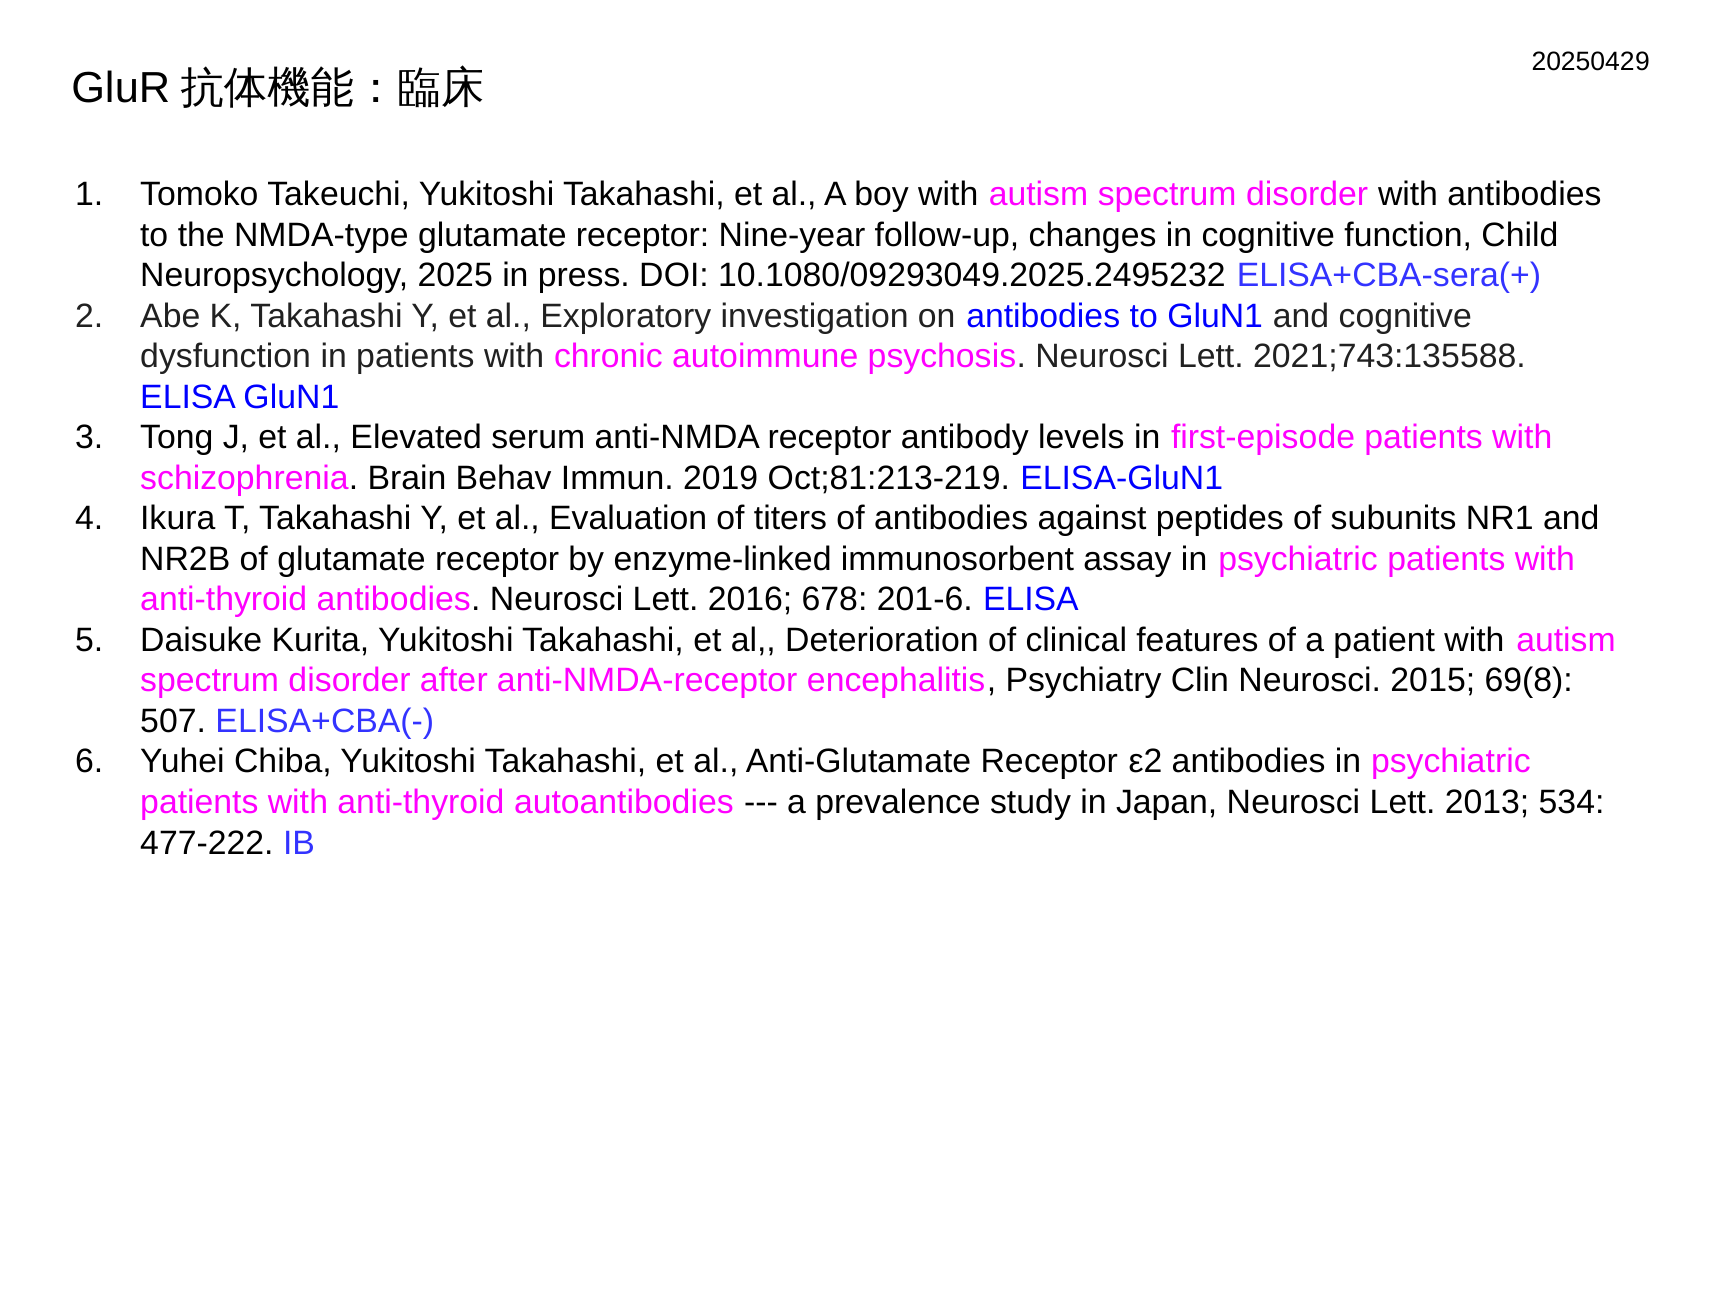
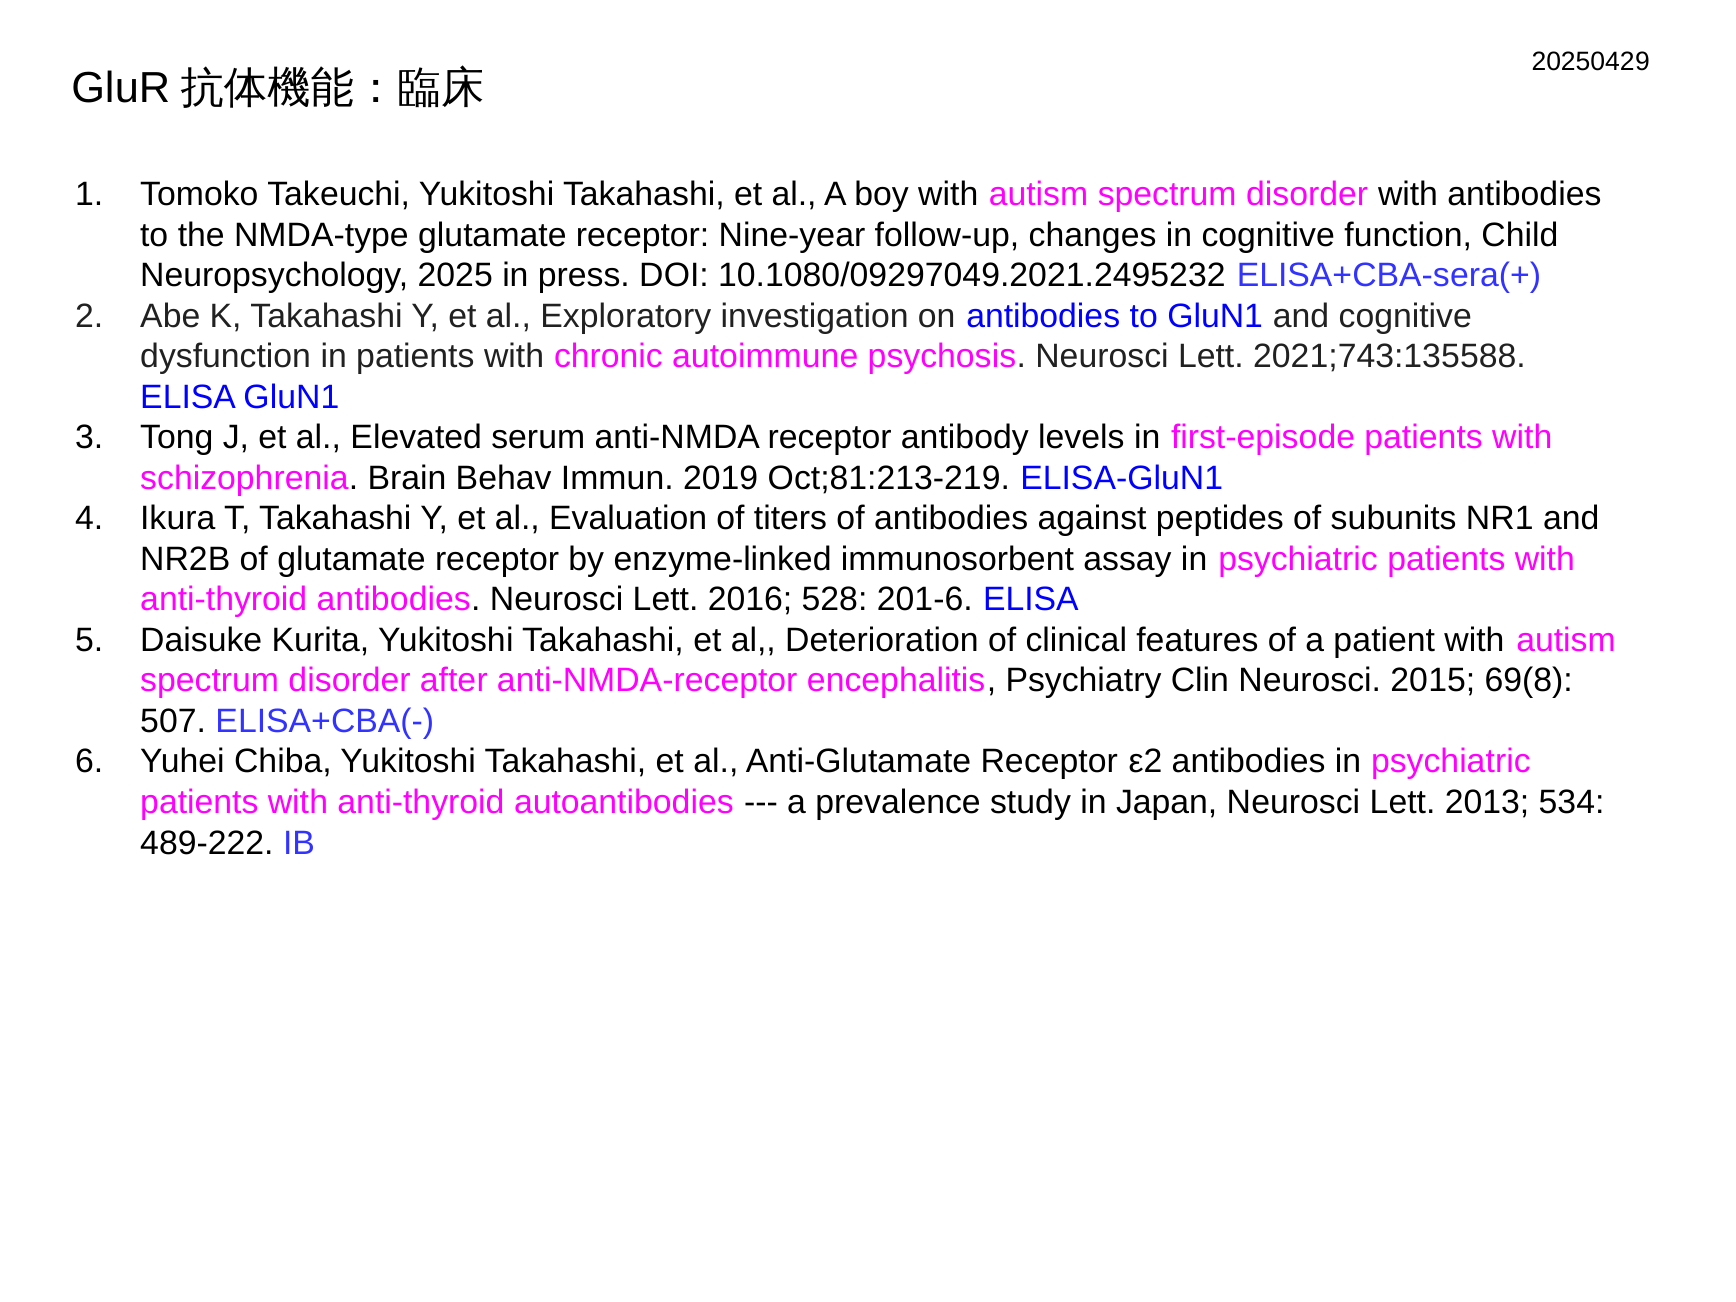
10.1080/09293049.2025.2495232: 10.1080/09293049.2025.2495232 -> 10.1080/09297049.2021.2495232
678: 678 -> 528
477-222: 477-222 -> 489-222
